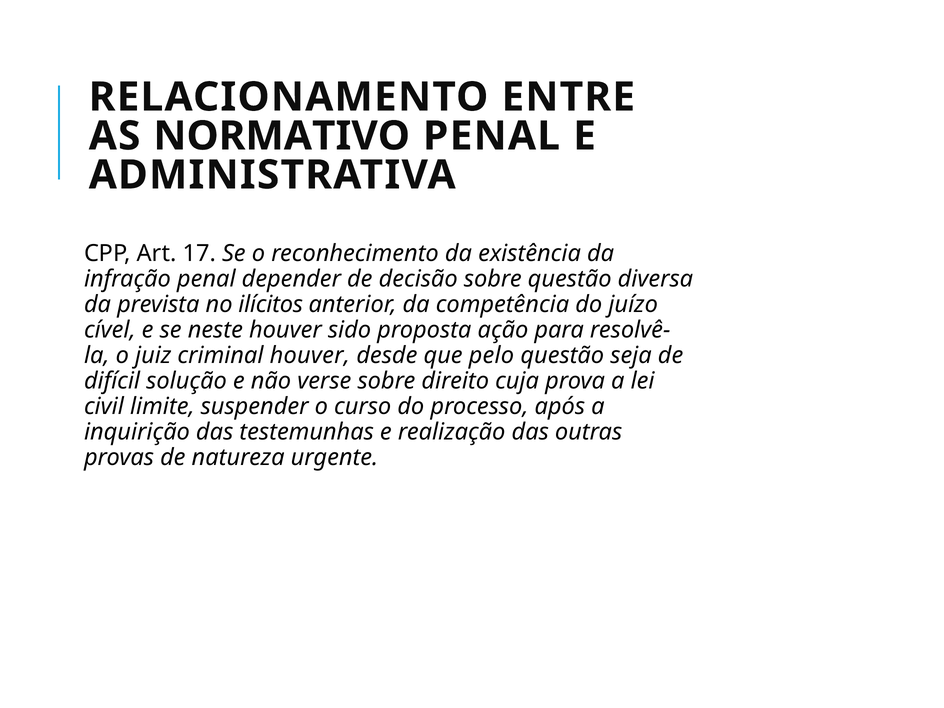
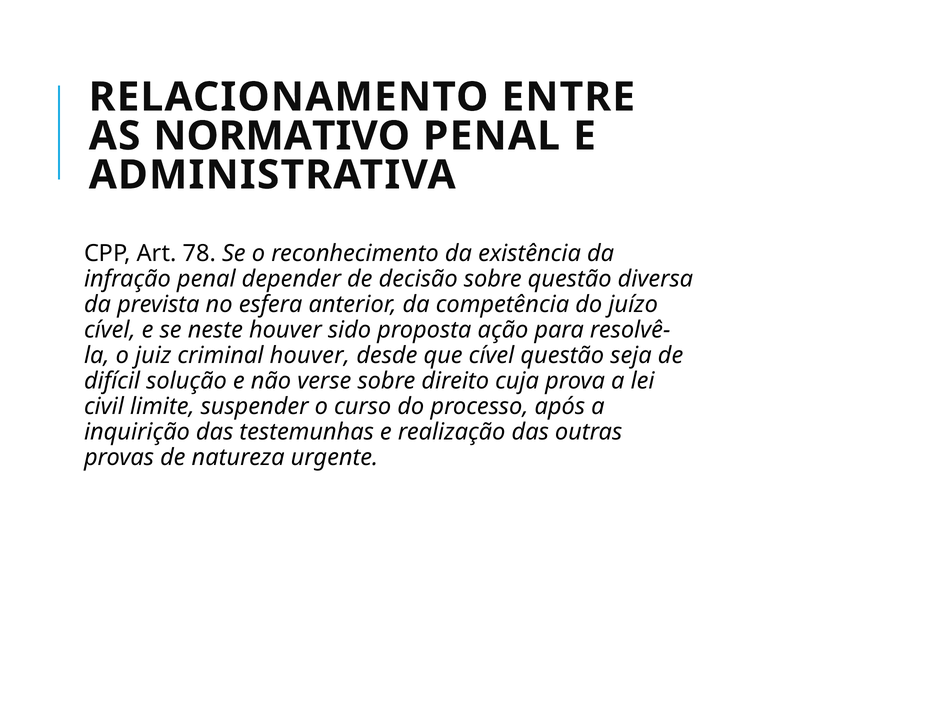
17: 17 -> 78
ilícitos: ilícitos -> esfera
que pelo: pelo -> cível
